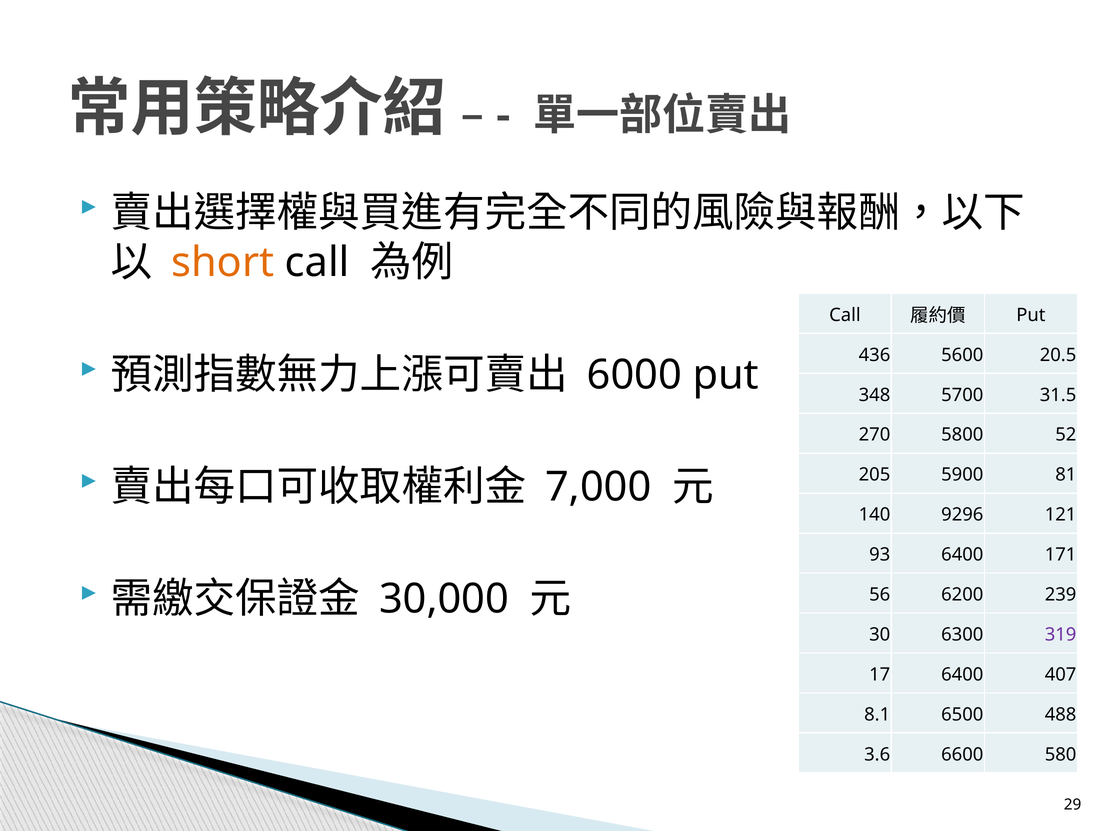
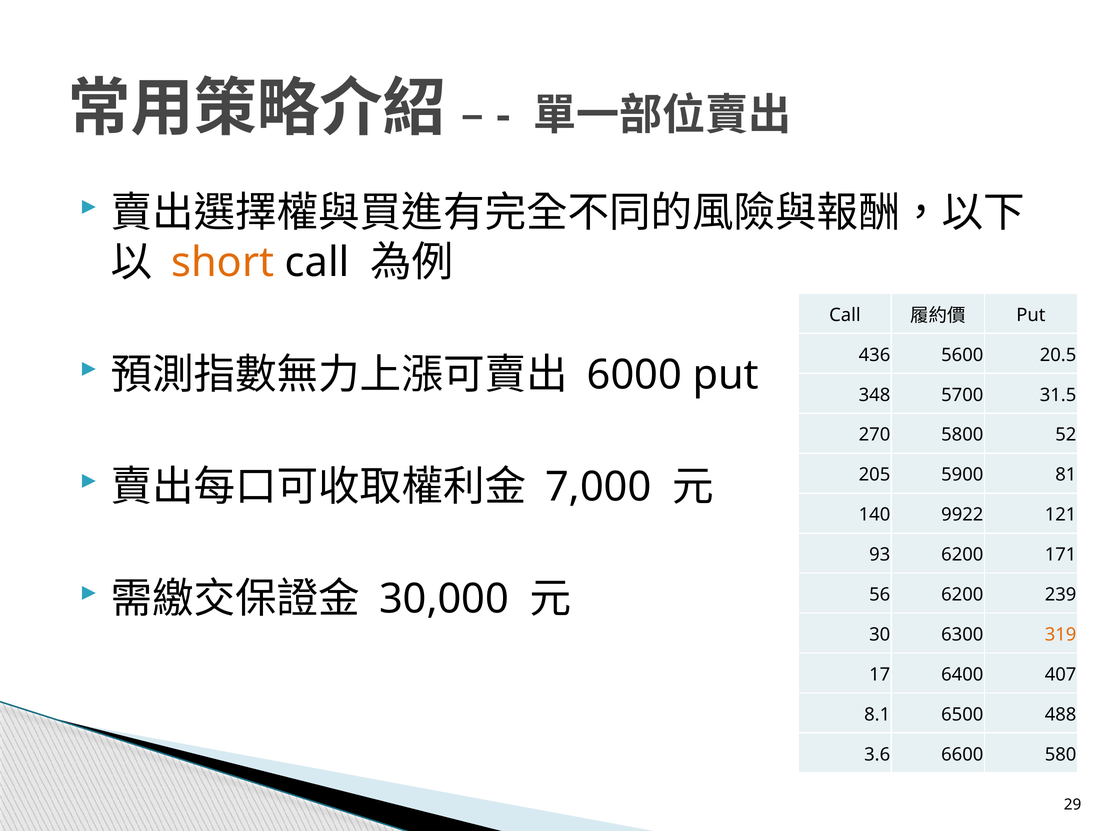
9296: 9296 -> 9922
93 6400: 6400 -> 6200
319 colour: purple -> orange
